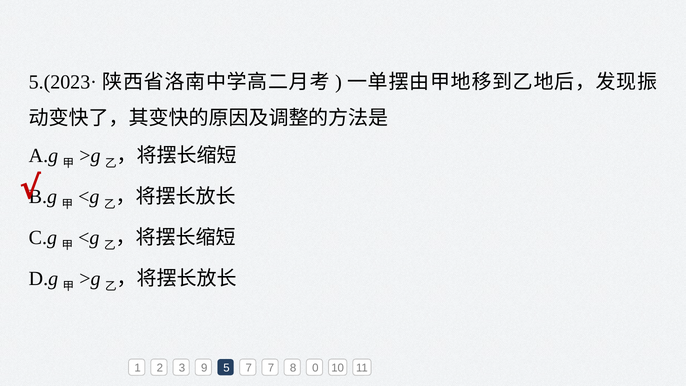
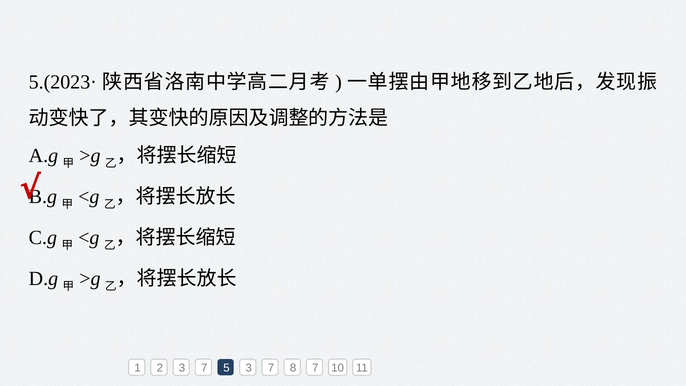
2 3 9: 9 -> 7
5 7: 7 -> 3
8 0: 0 -> 7
